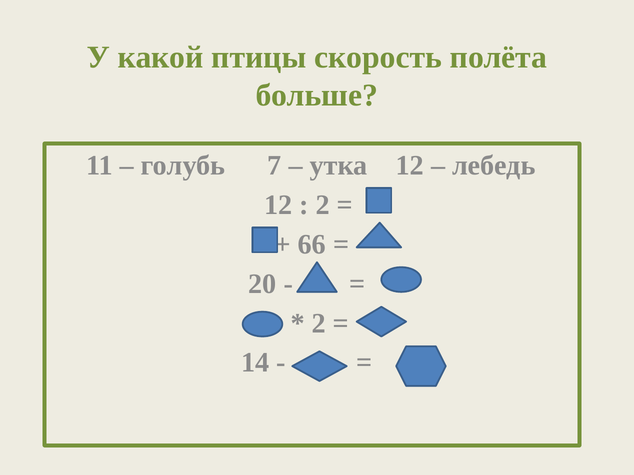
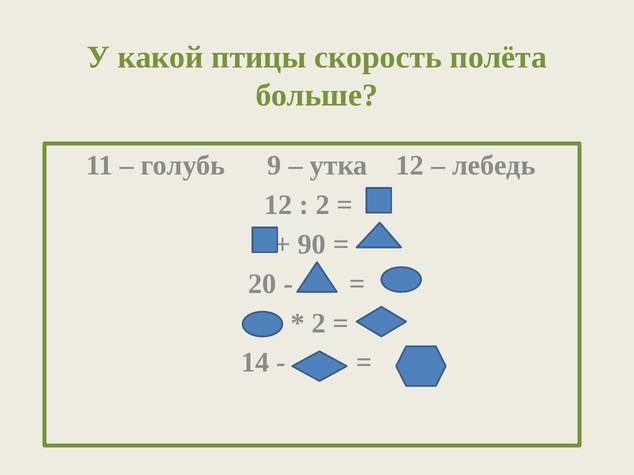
7: 7 -> 9
66: 66 -> 90
